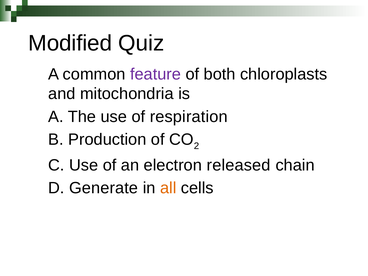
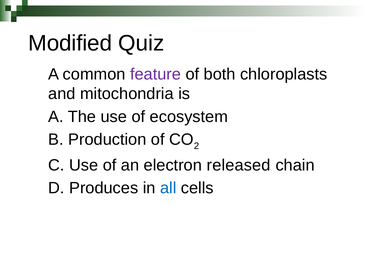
respiration: respiration -> ecosystem
Generate: Generate -> Produces
all colour: orange -> blue
